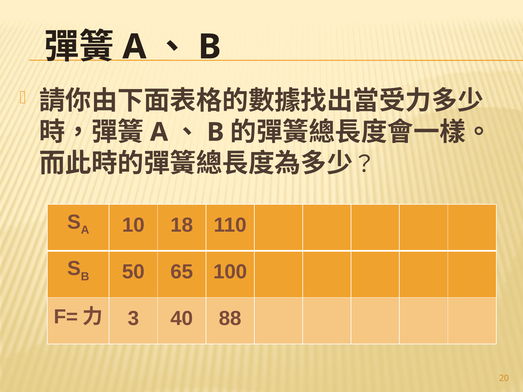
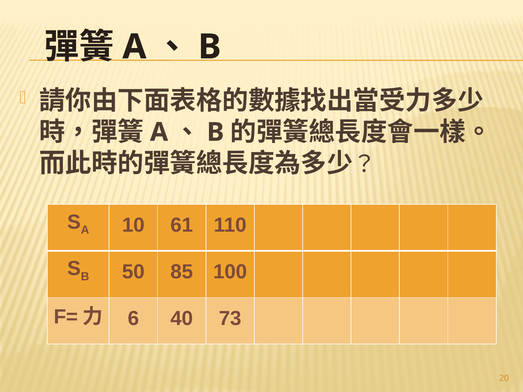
18: 18 -> 61
65: 65 -> 85
3: 3 -> 6
88: 88 -> 73
